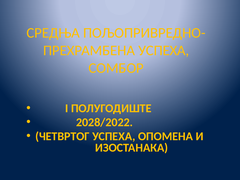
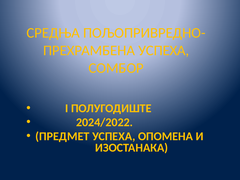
2028/2022: 2028/2022 -> 2024/2022
ЧЕТВРТОГ: ЧЕТВРТОГ -> ПРЕДМЕТ
